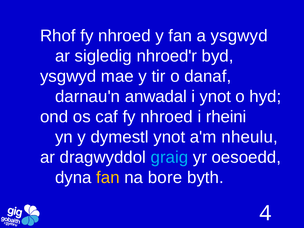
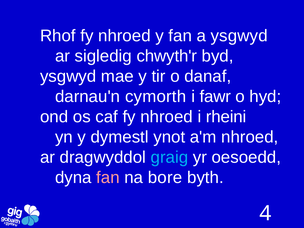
nhroed'r: nhroed'r -> chwyth'r
anwadal: anwadal -> cymorth
i ynot: ynot -> fawr
a'm nheulu: nheulu -> nhroed
fan at (108, 178) colour: yellow -> pink
